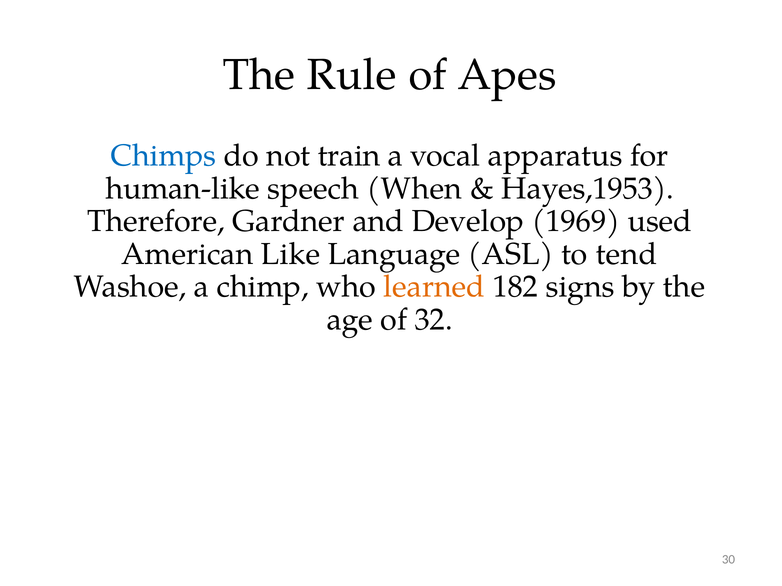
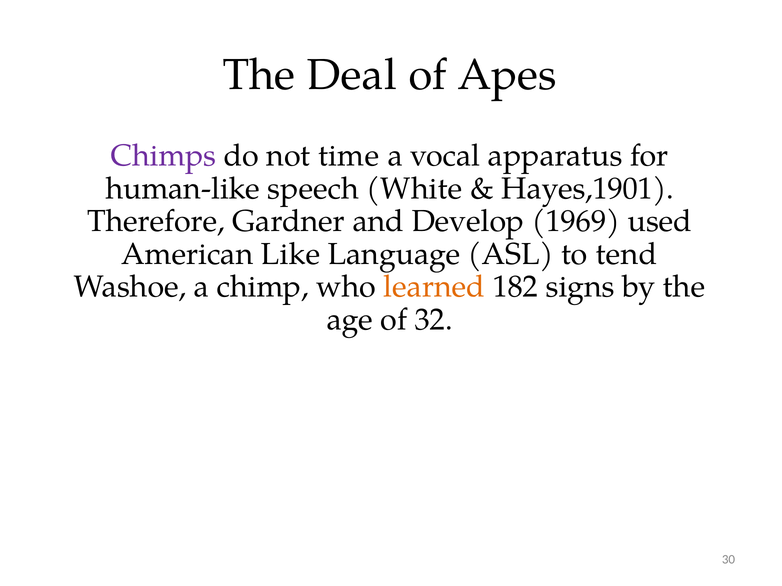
Rule: Rule -> Deal
Chimps colour: blue -> purple
train: train -> time
When: When -> White
Hayes,1953: Hayes,1953 -> Hayes,1901
